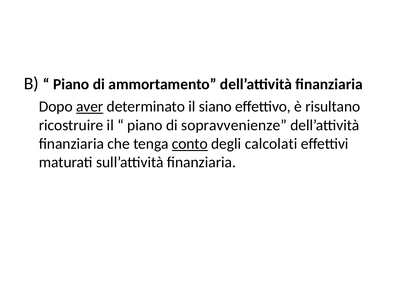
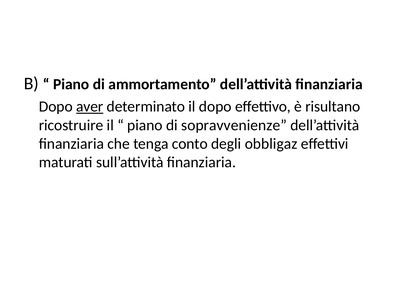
il siano: siano -> dopo
conto underline: present -> none
calcolati: calcolati -> obbligaz
